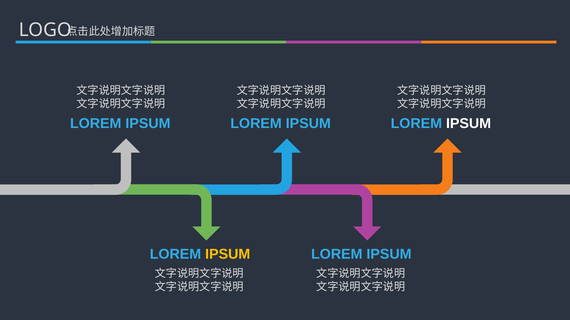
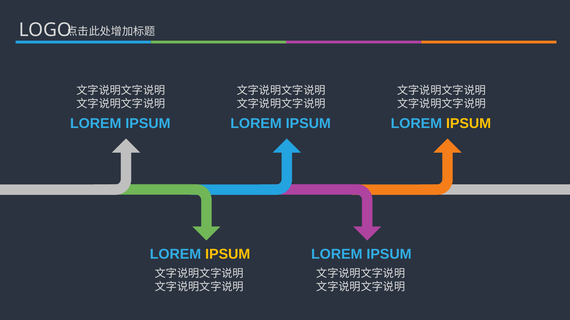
IPSUM at (469, 124) colour: white -> yellow
